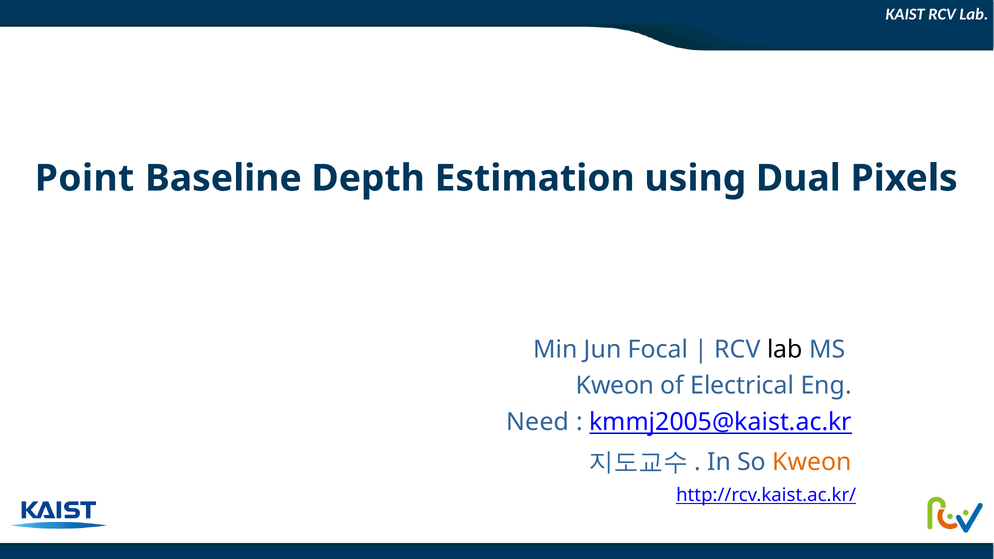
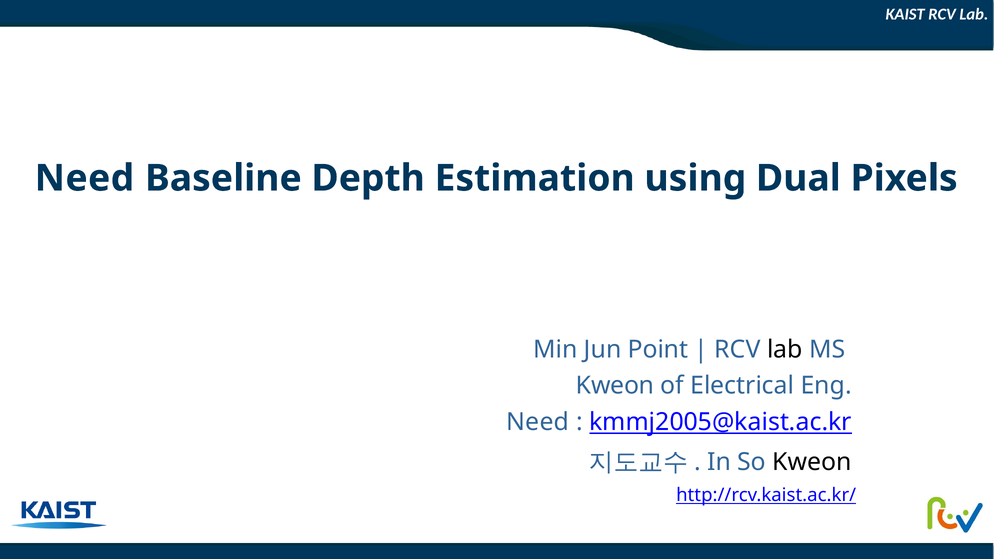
Point at (84, 178): Point -> Need
Focal: Focal -> Point
Kweon at (812, 462) colour: orange -> black
